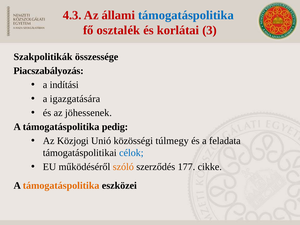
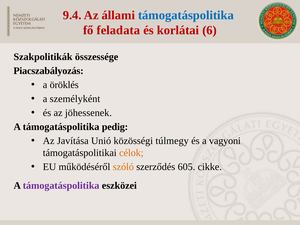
4.3: 4.3 -> 9.4
osztalék: osztalék -> feladata
3: 3 -> 6
indítási: indítási -> öröklés
igazgatására: igazgatására -> személyként
Közjogi: Közjogi -> Javítása
feladata: feladata -> vagyoni
célok colour: blue -> orange
177: 177 -> 605
támogatáspolitika at (61, 186) colour: orange -> purple
